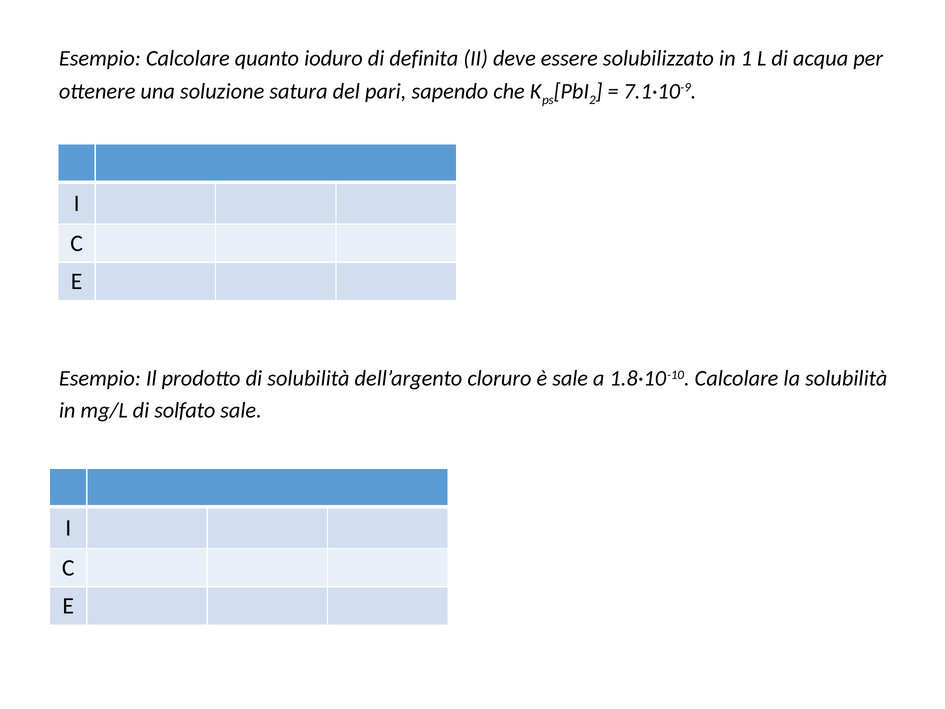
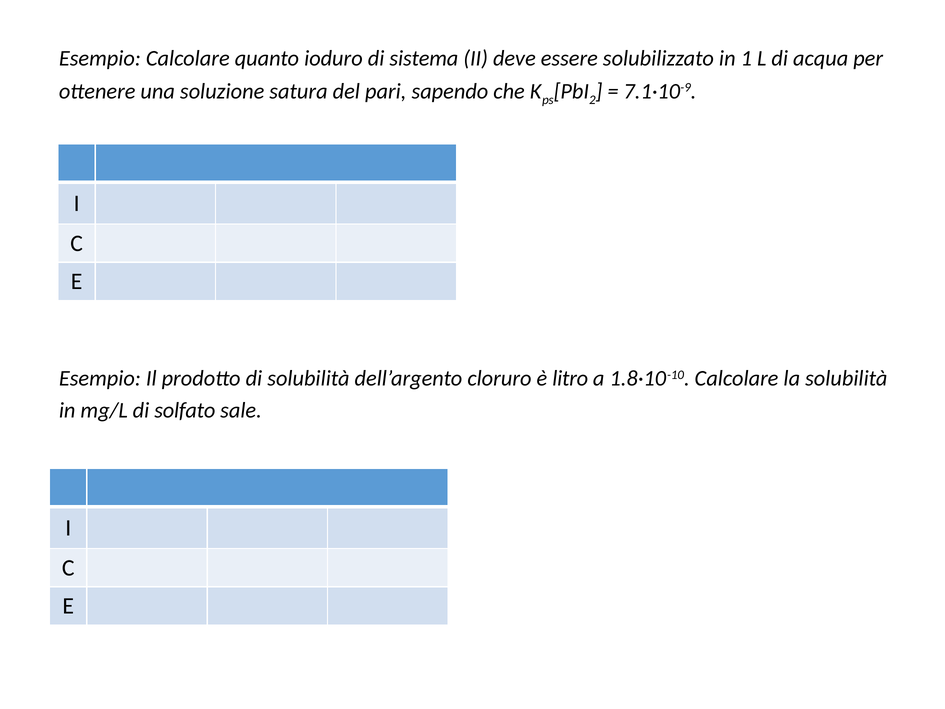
definita: definita -> sistema
è sale: sale -> litro
